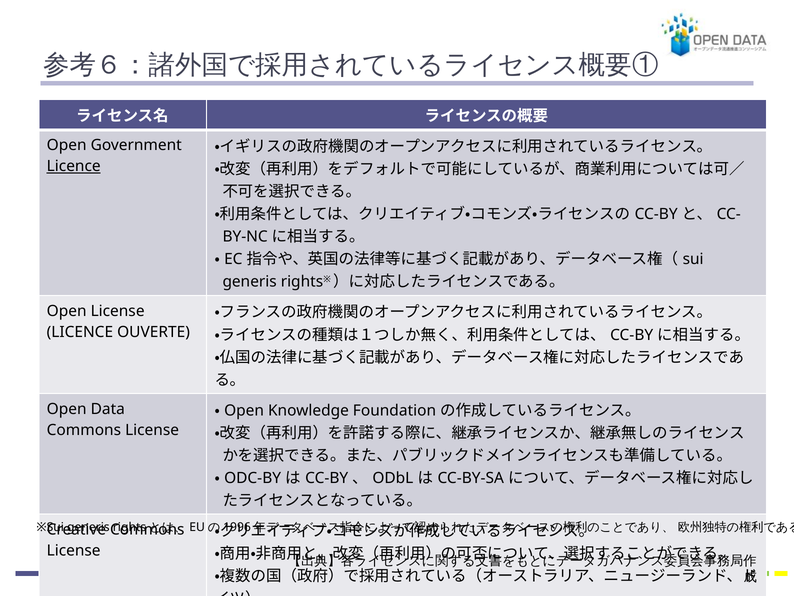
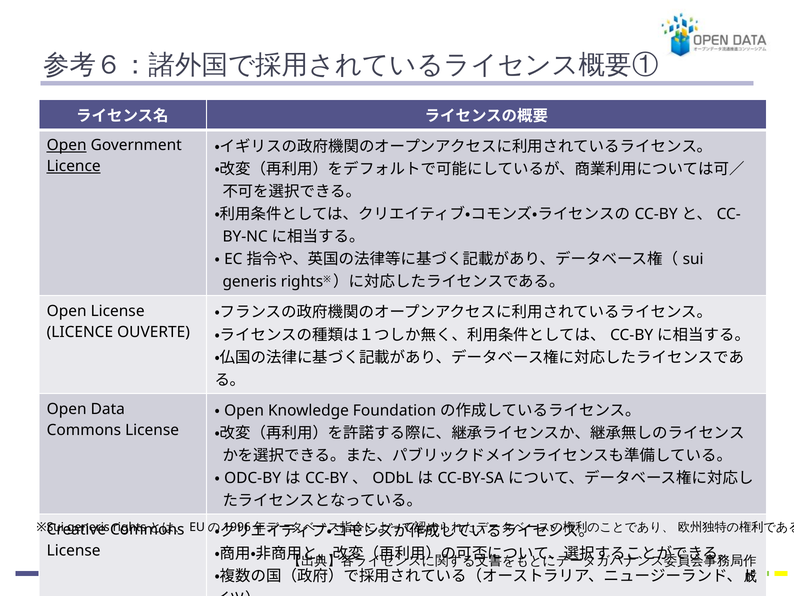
Open at (67, 145) underline: none -> present
